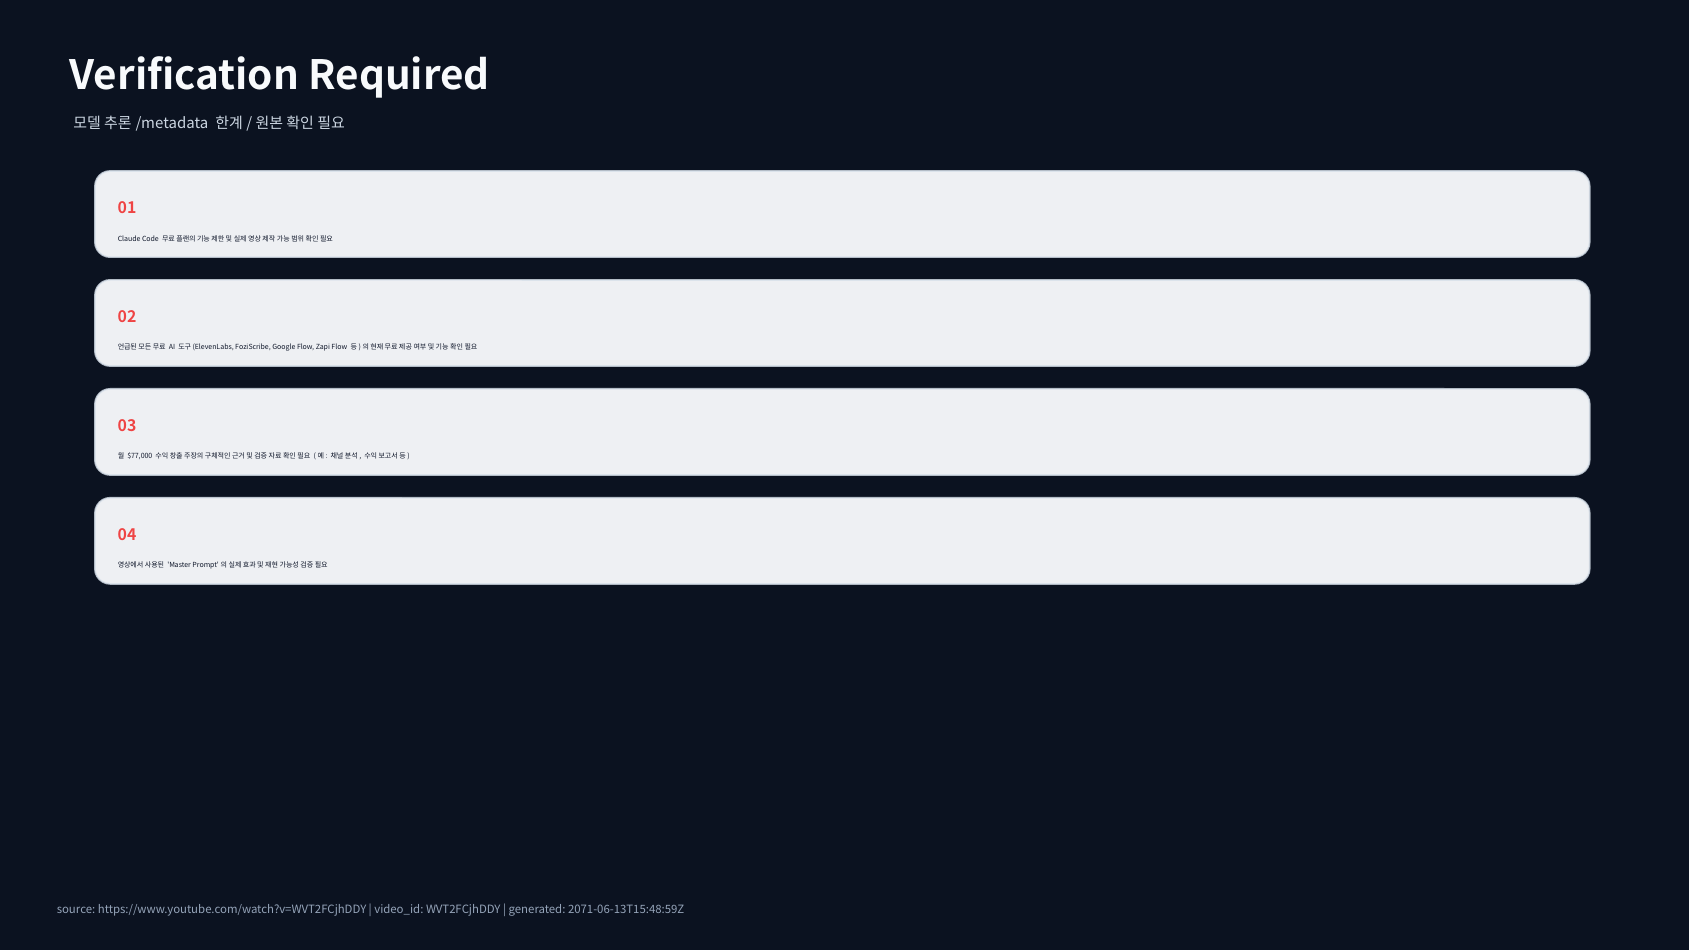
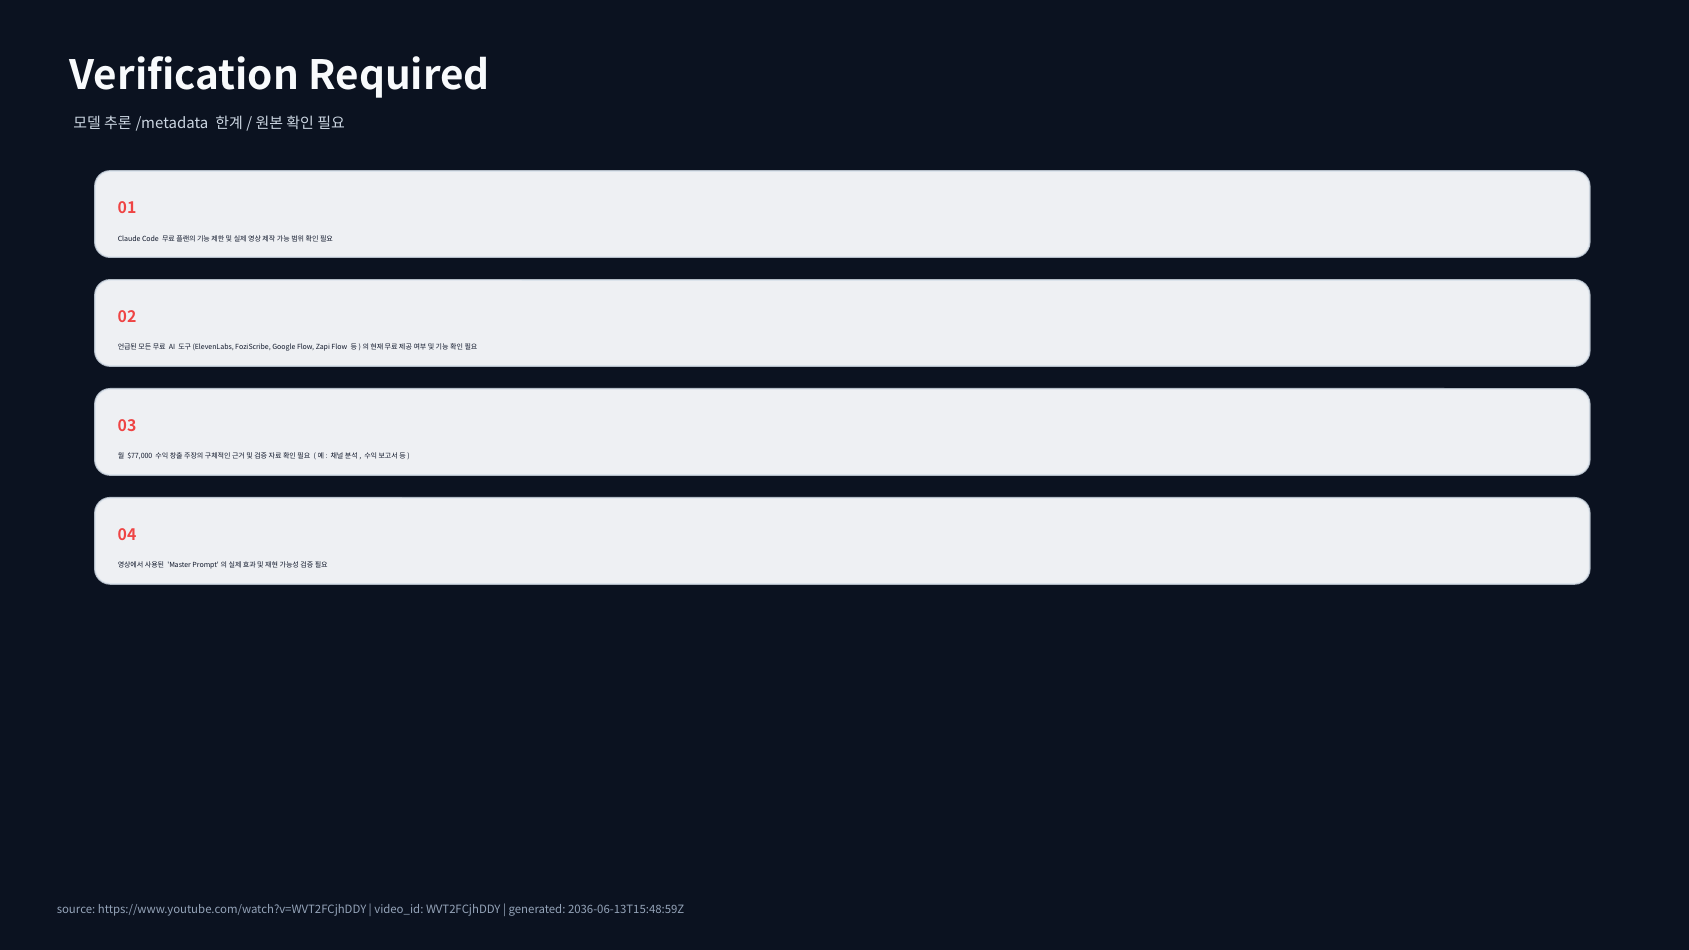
2071-06-13T15:48:59Z: 2071-06-13T15:48:59Z -> 2036-06-13T15:48:59Z
